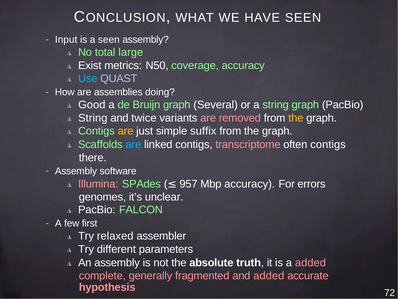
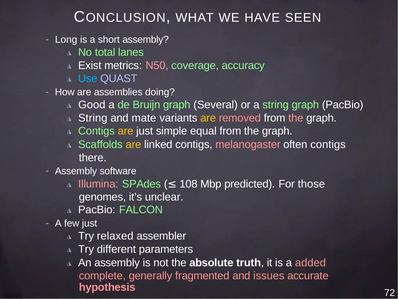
Input: Input -> Long
a seen: seen -> short
large: large -> lanes
N50 colour: white -> pink
twice: twice -> mate
are at (208, 118) colour: pink -> yellow
the at (296, 118) colour: yellow -> pink
suffix: suffix -> equal
are at (133, 145) colour: light blue -> yellow
transcriptome: transcriptome -> melanogaster
957: 957 -> 108
Mbp accuracy: accuracy -> predicted
errors: errors -> those
few first: first -> just
and added: added -> issues
